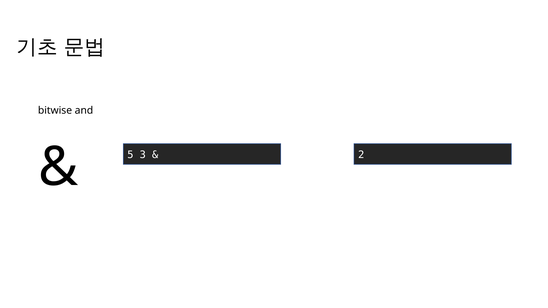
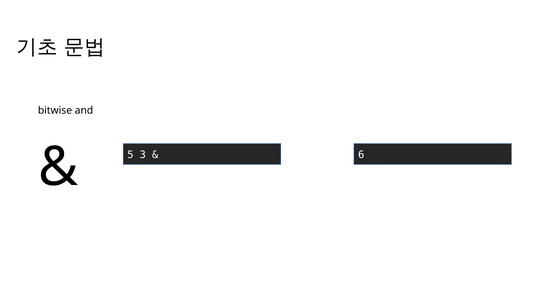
2: 2 -> 6
